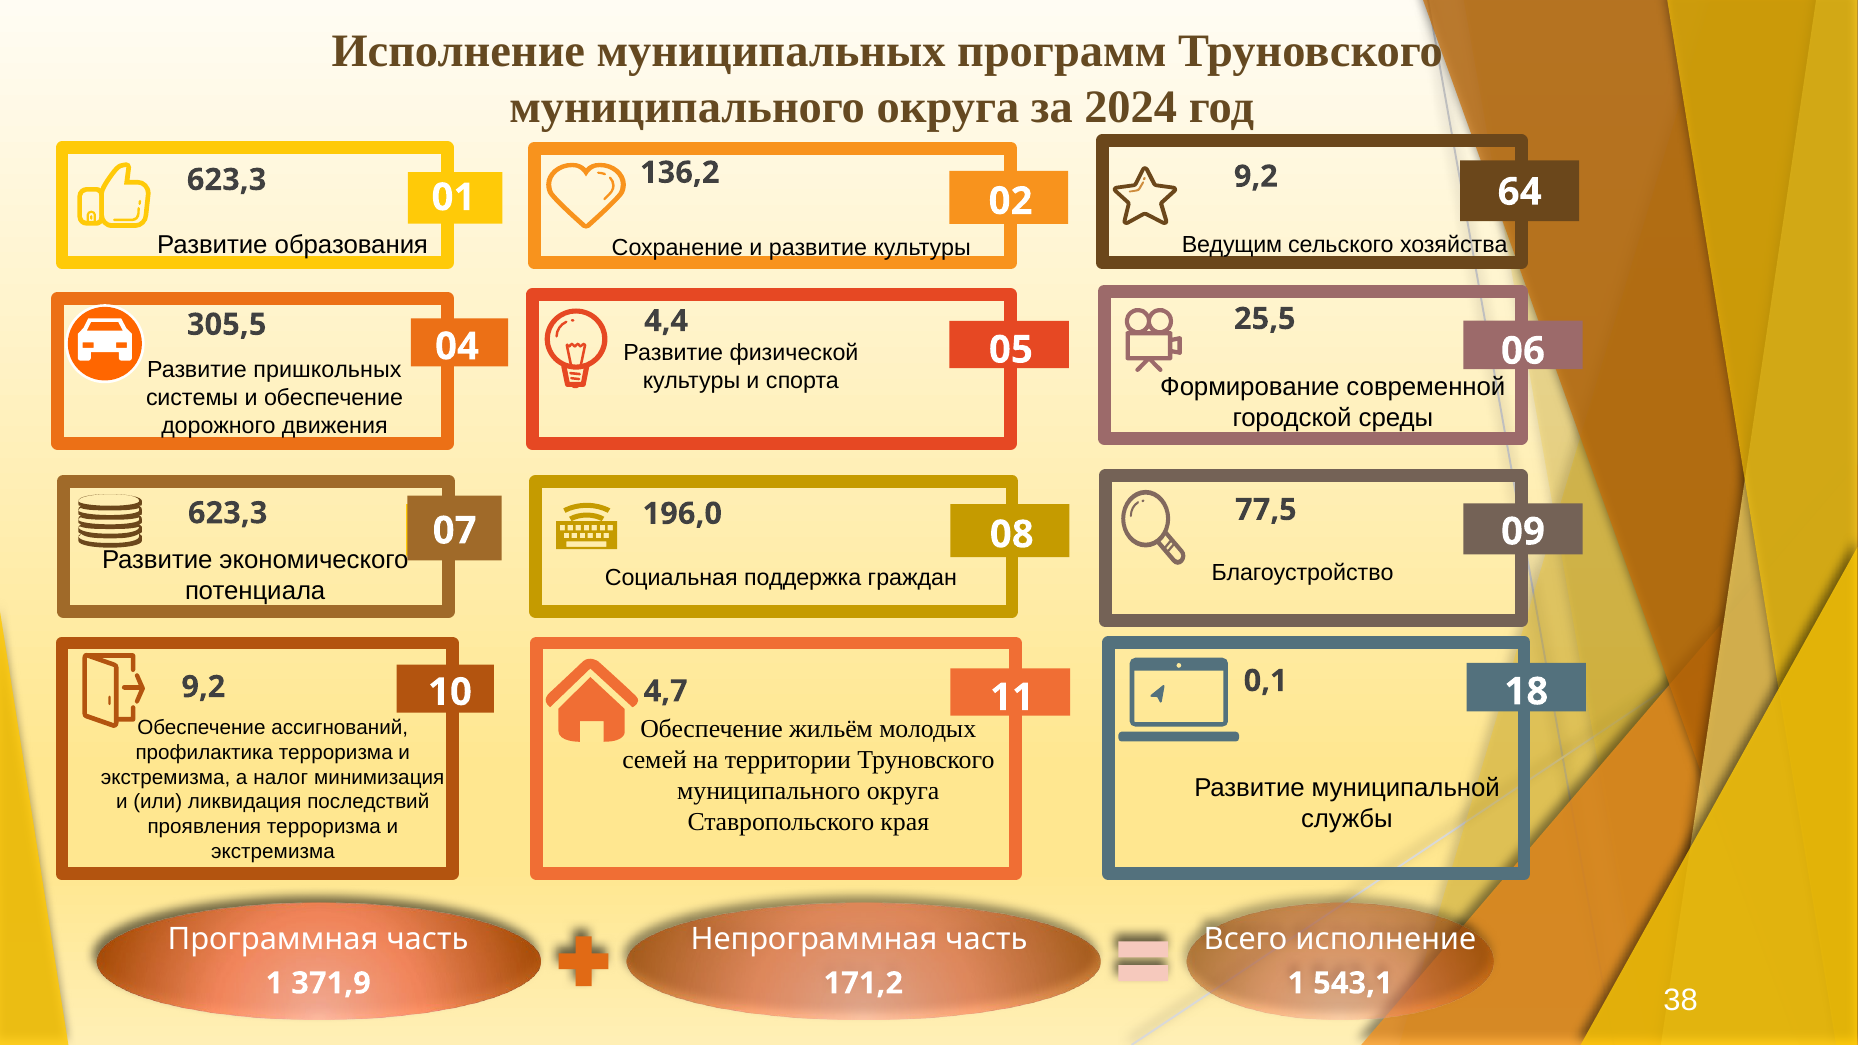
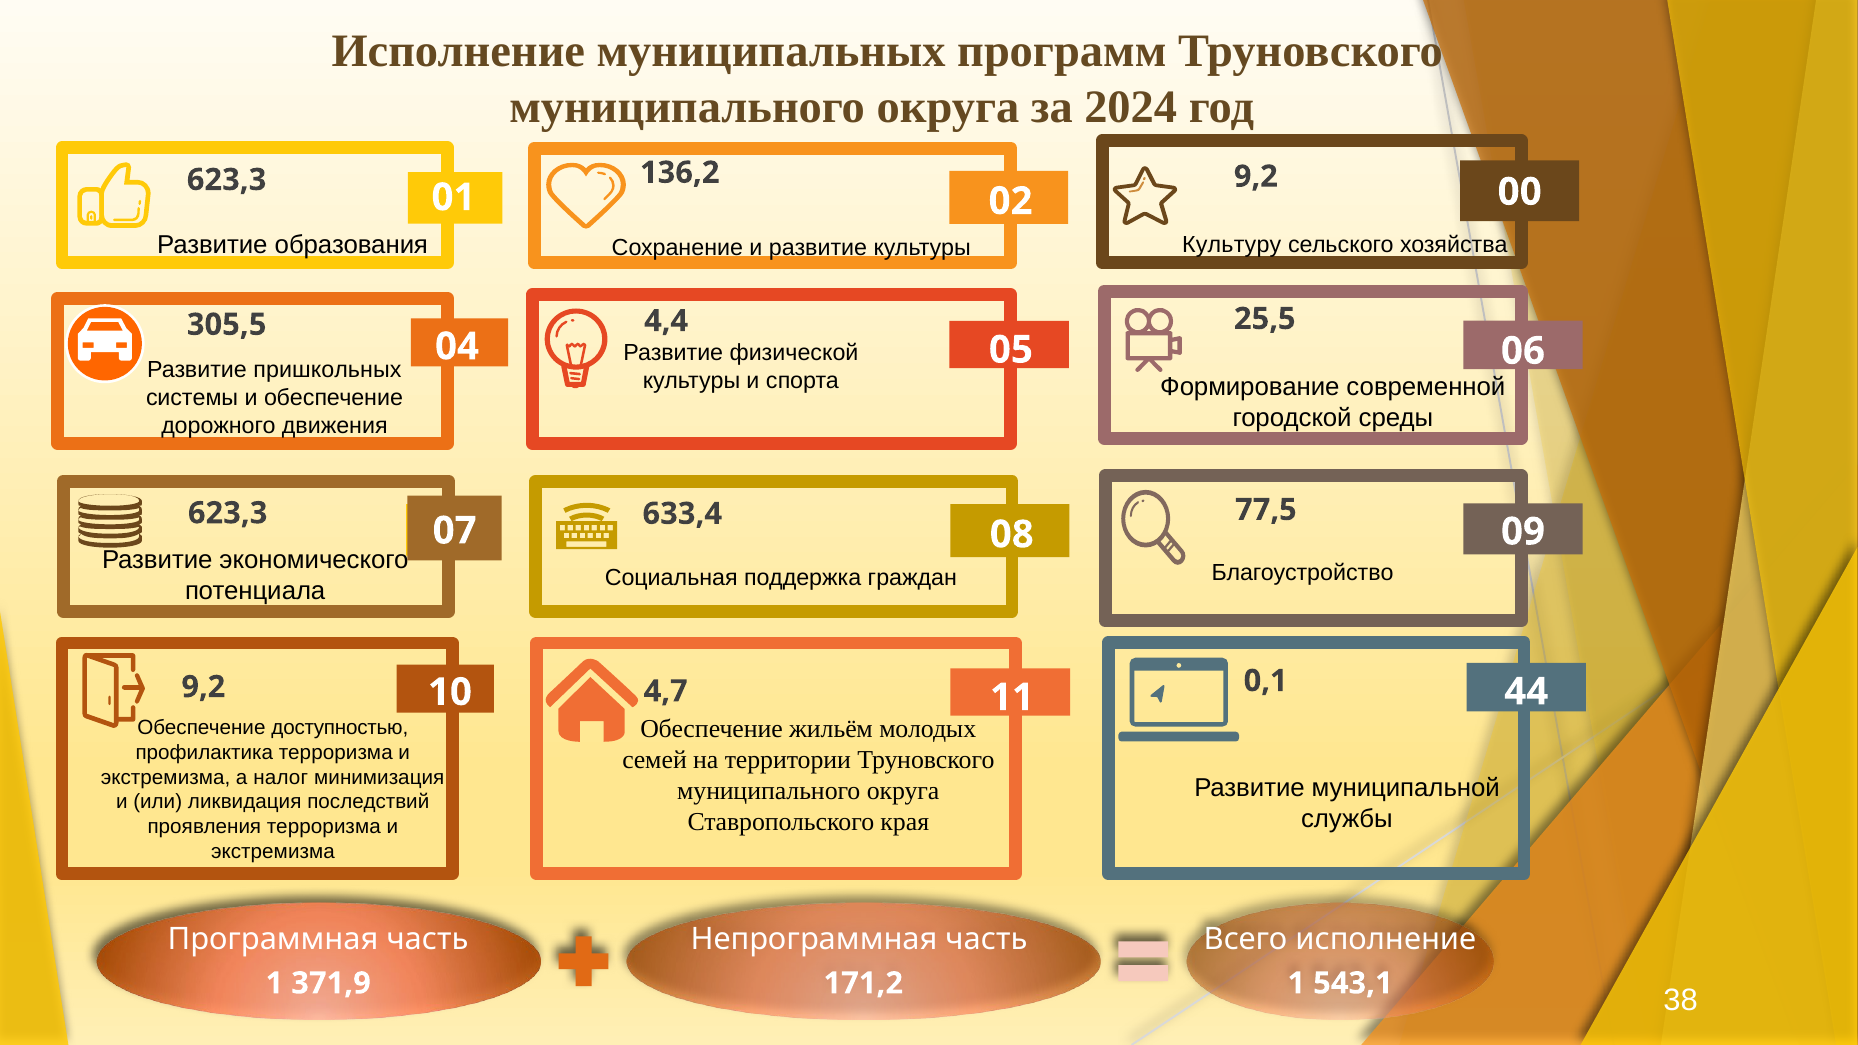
64: 64 -> 00
Ведущим: Ведущим -> Культуру
196,0: 196,0 -> 633,4
18: 18 -> 44
ассигнований: ассигнований -> доступностью
